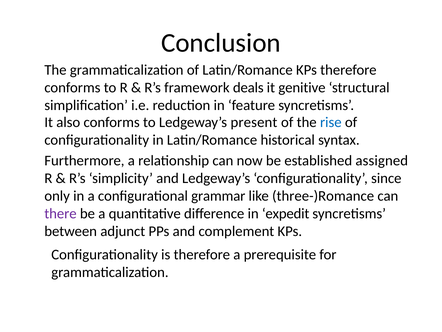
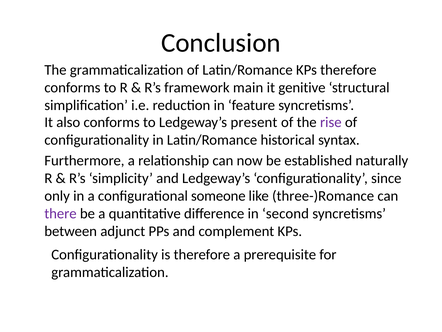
deals: deals -> main
rise colour: blue -> purple
assigned: assigned -> naturally
grammar: grammar -> someone
expedit: expedit -> second
